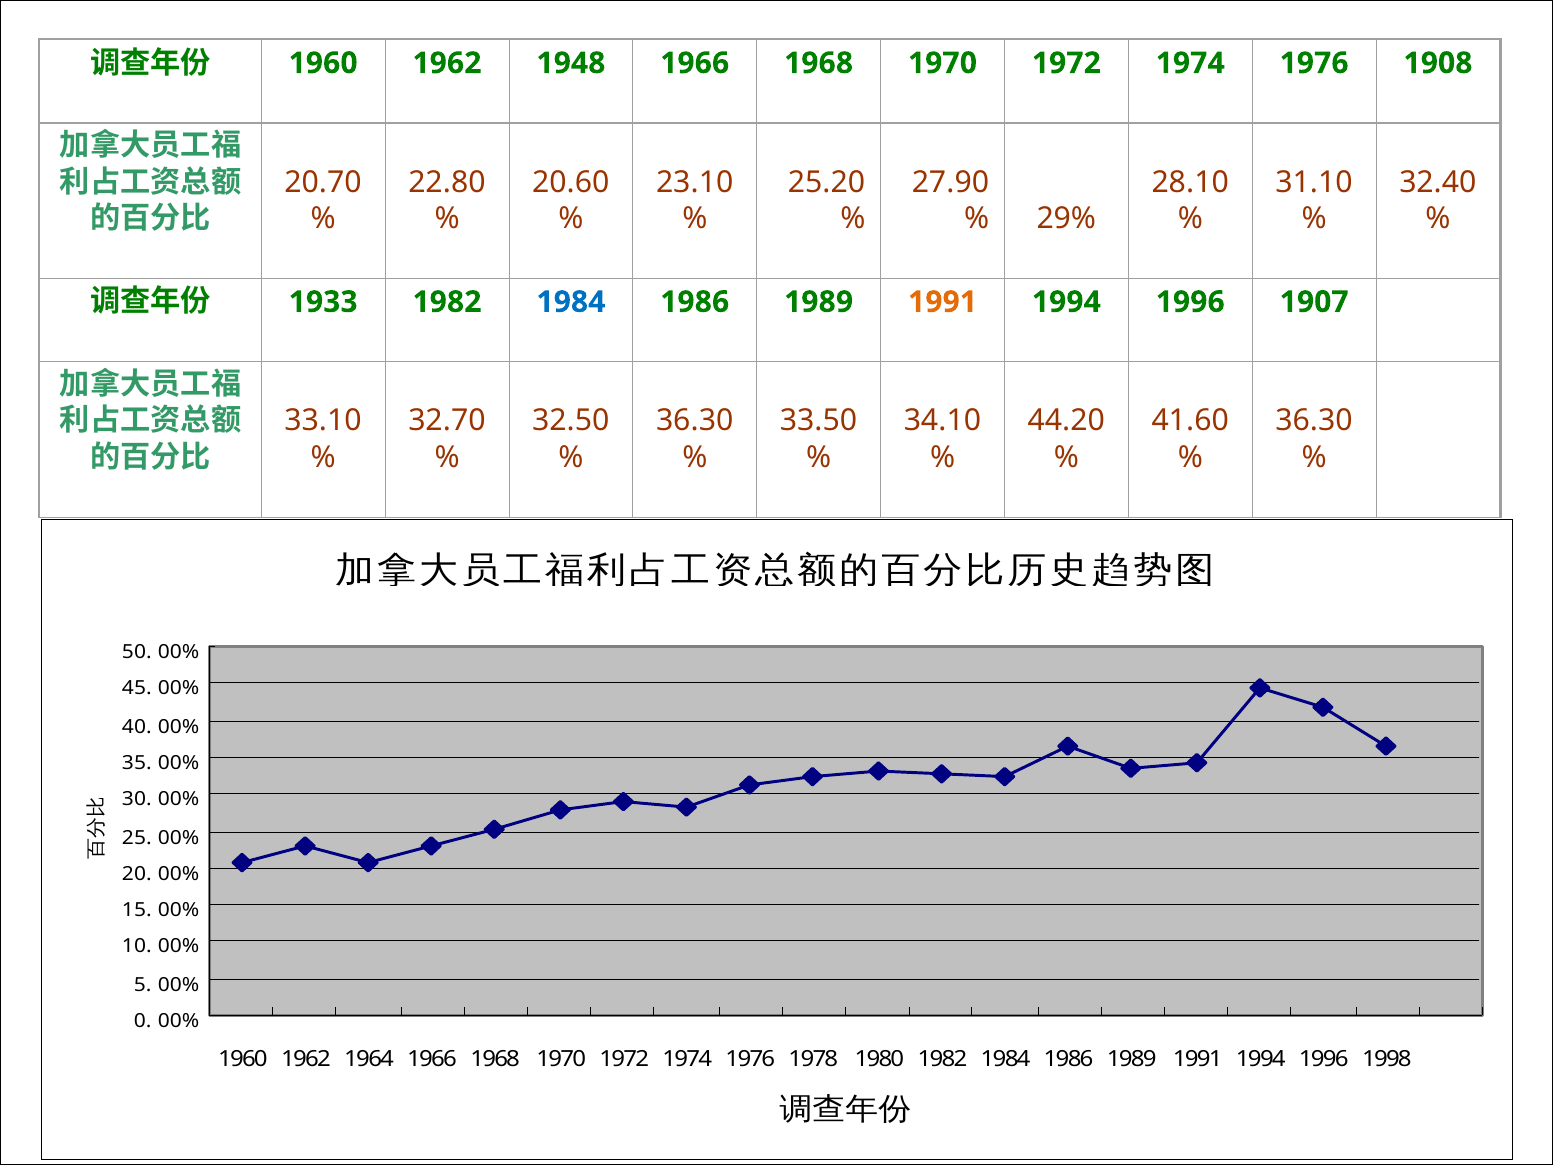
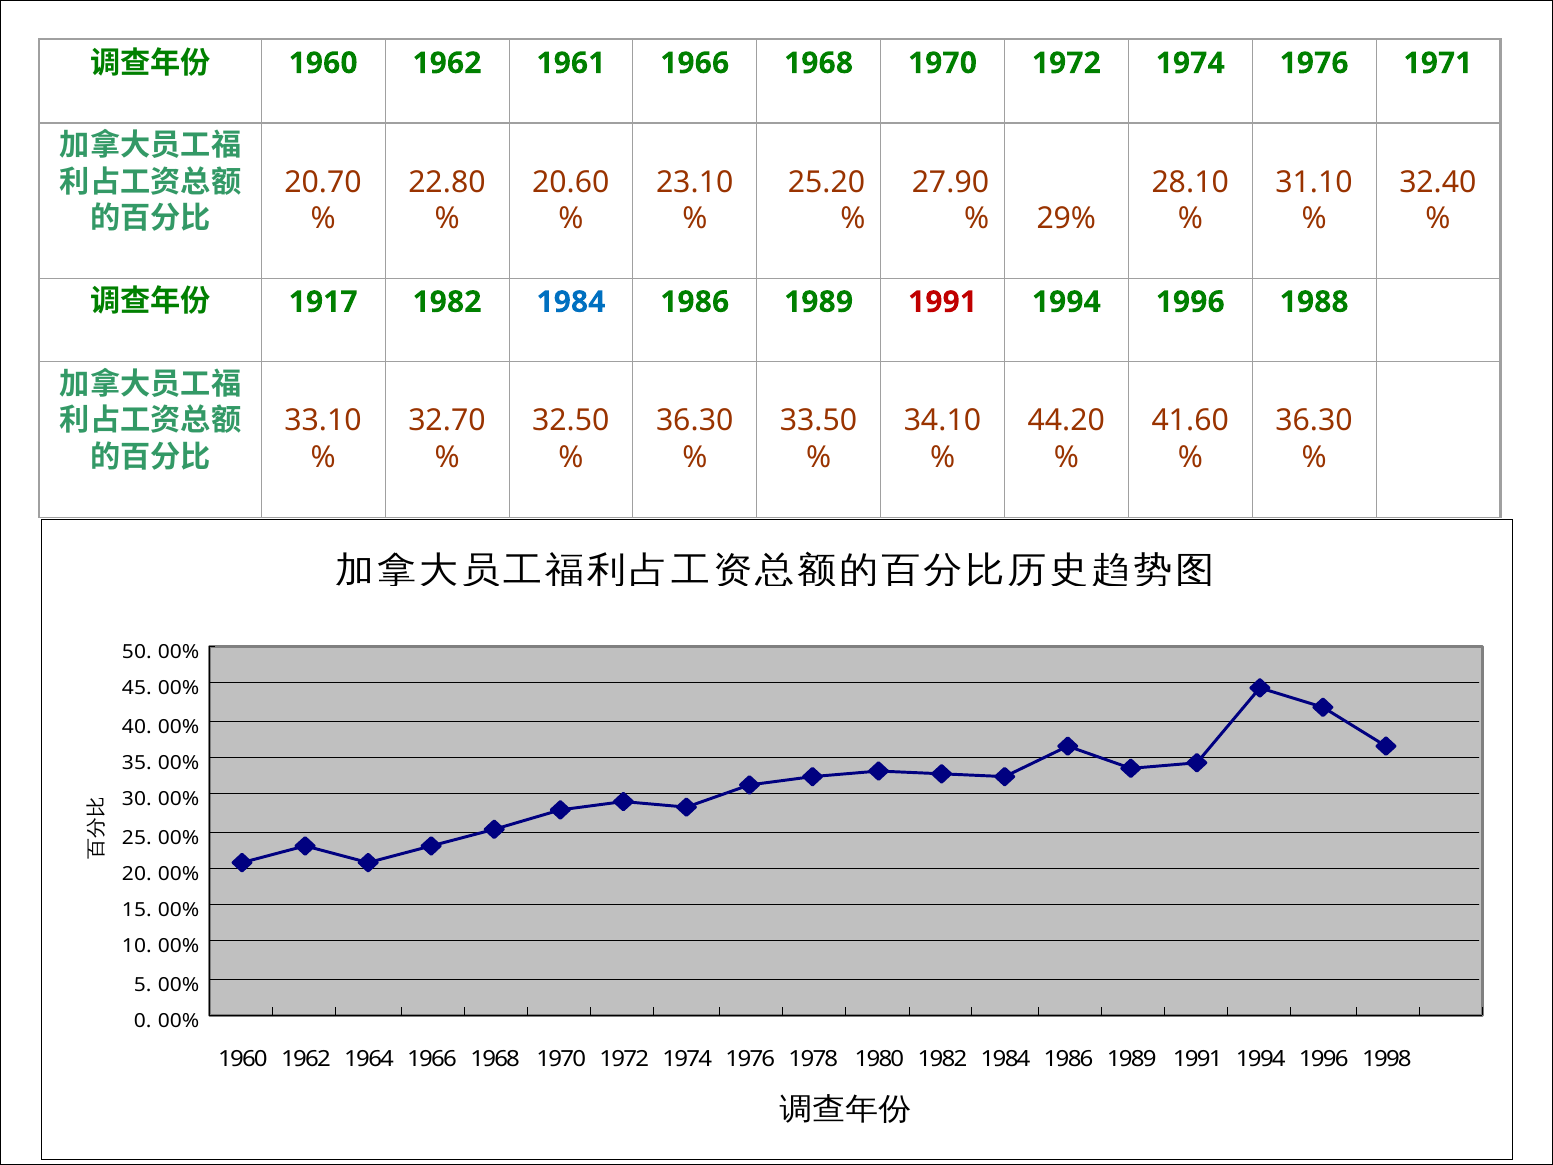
1948: 1948 -> 1961
1908: 1908 -> 1971
1933: 1933 -> 1917
1991 at (943, 302) colour: orange -> red
1907: 1907 -> 1988
